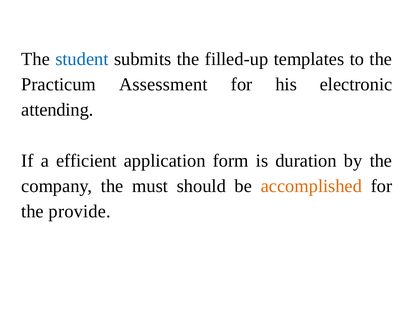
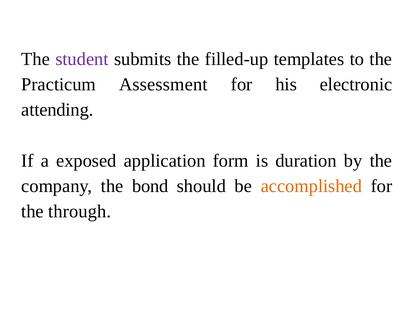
student colour: blue -> purple
efficient: efficient -> exposed
must: must -> bond
provide: provide -> through
